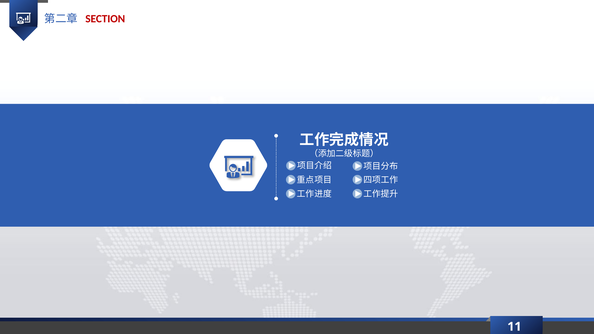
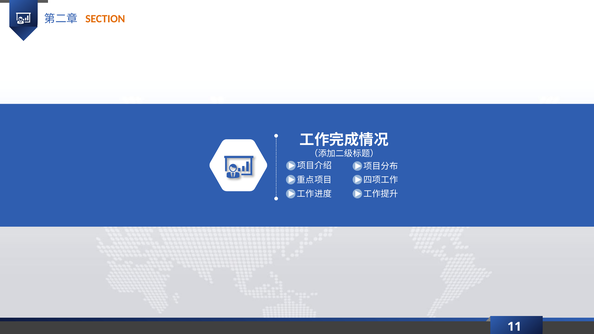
SECTION colour: red -> orange
